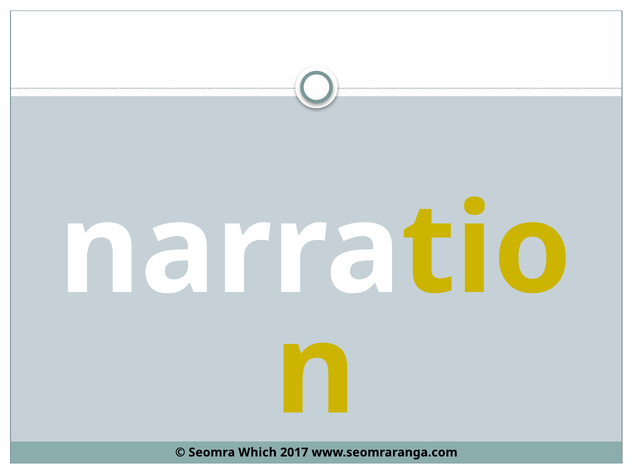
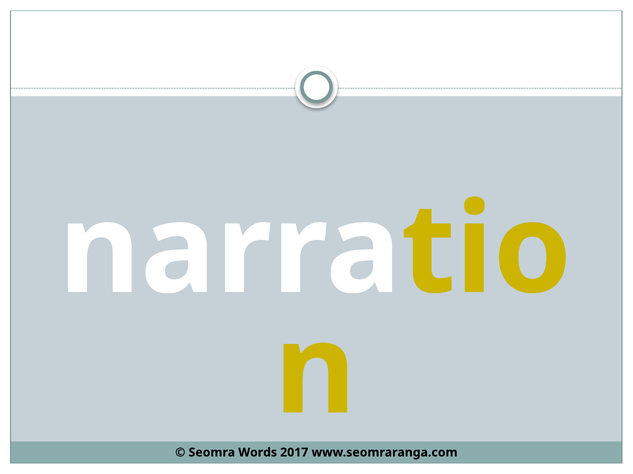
Which: Which -> Words
